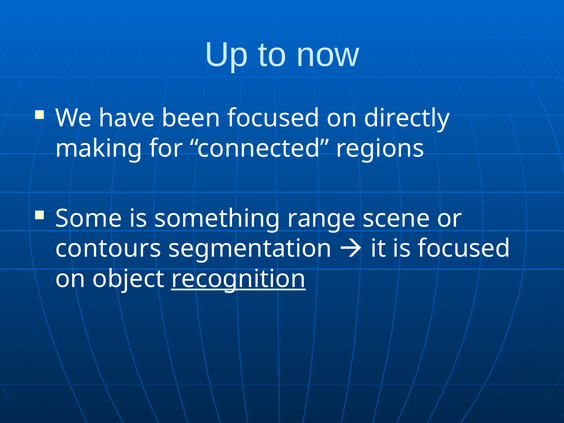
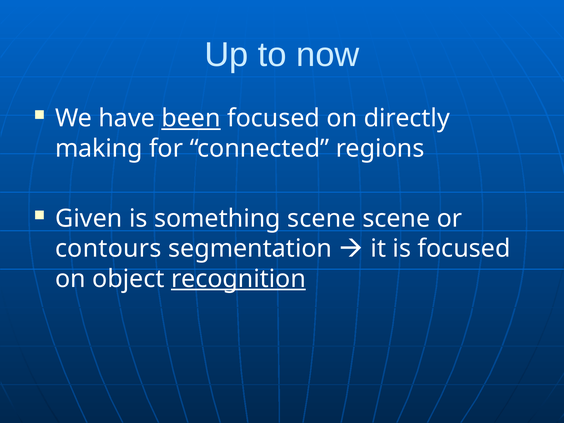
been underline: none -> present
Some: Some -> Given
something range: range -> scene
